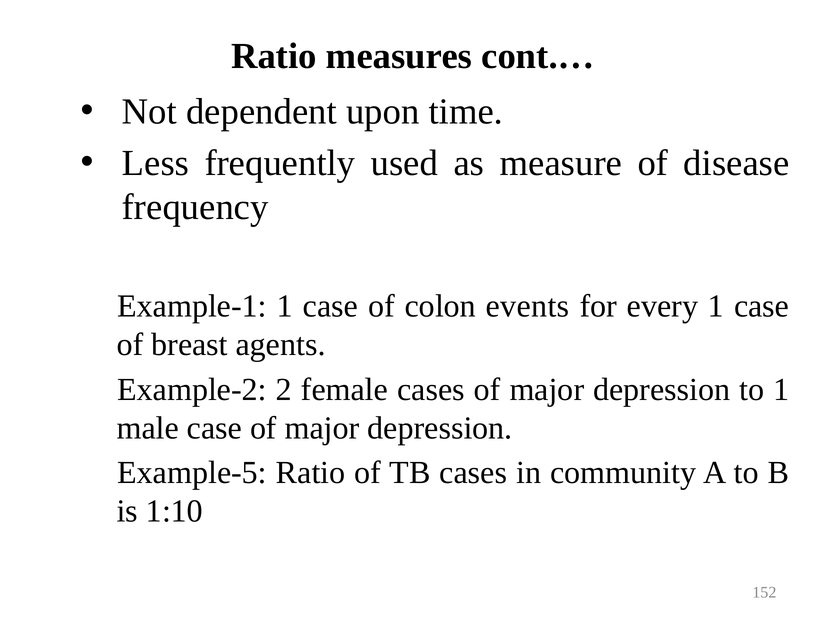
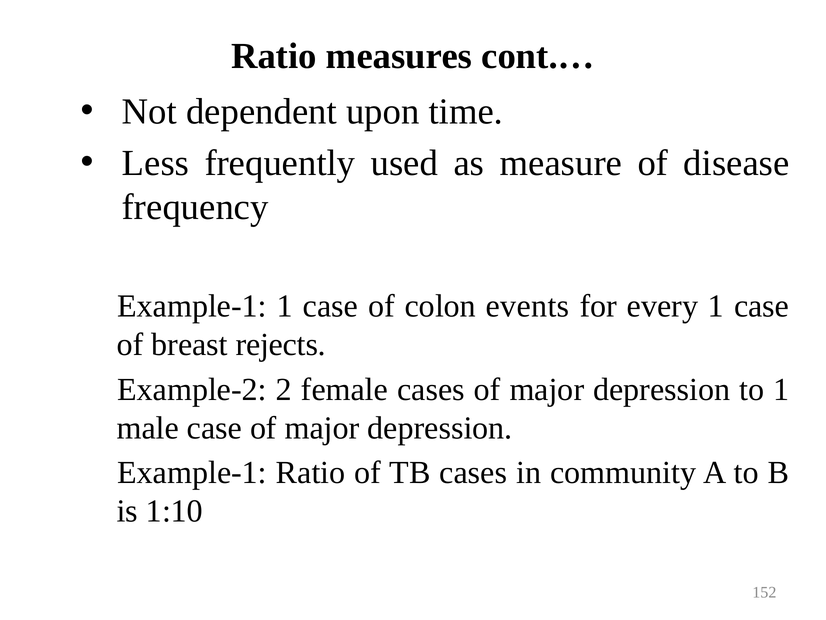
agents: agents -> rejects
Example-5 at (192, 472): Example-5 -> Example-1
